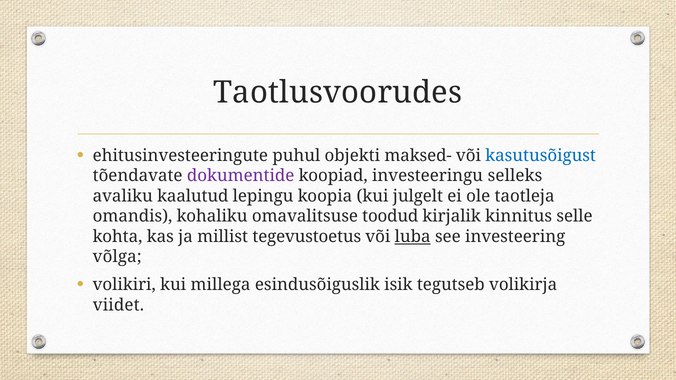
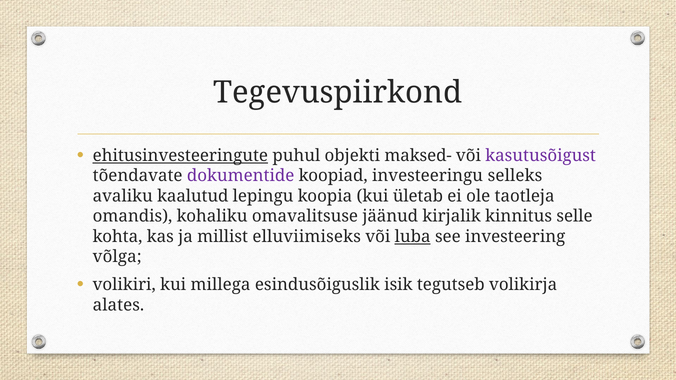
Taotlusvoorudes: Taotlusvoorudes -> Tegevuspiirkond
ehitusinvesteeringute underline: none -> present
kasutusõigust colour: blue -> purple
julgelt: julgelt -> ületab
toodud: toodud -> jäänud
tegevustoetus: tegevustoetus -> elluviimiseks
viidet: viidet -> alates
